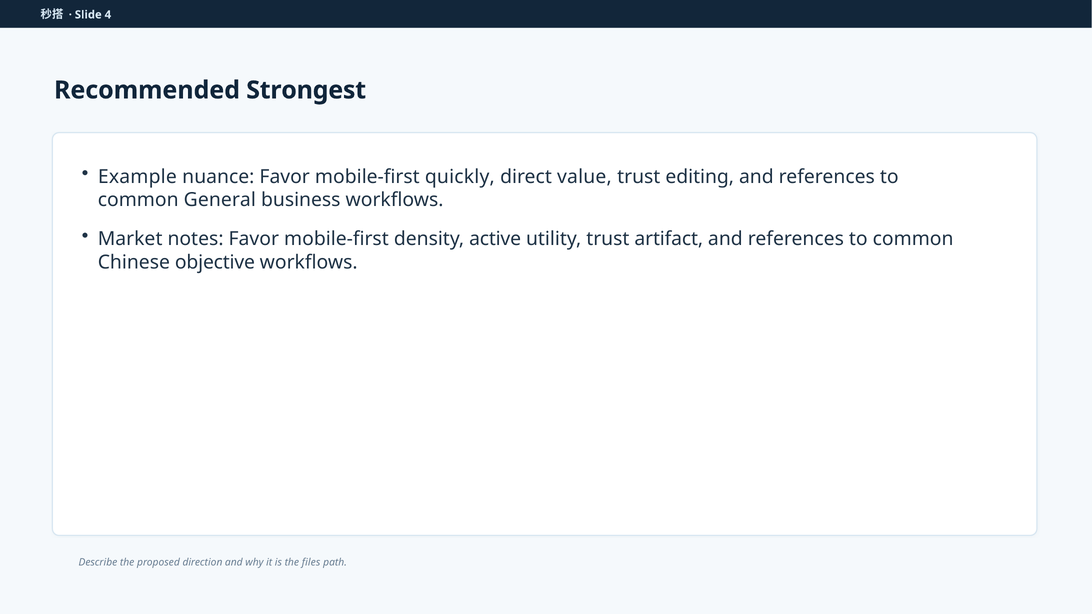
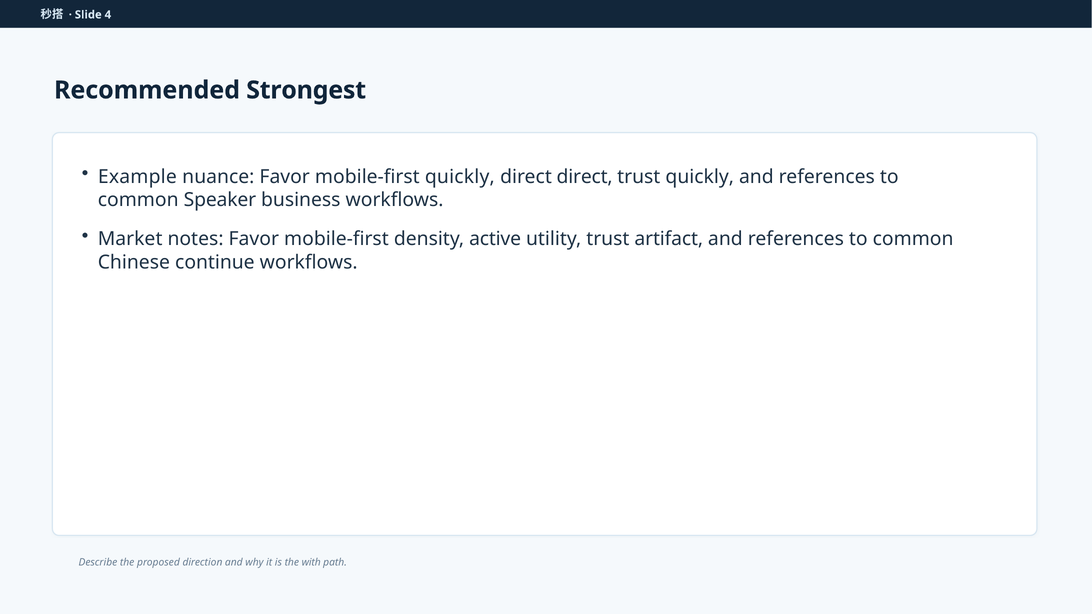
direct value: value -> direct
trust editing: editing -> quickly
General: General -> Speaker
objective: objective -> continue
files: files -> with
